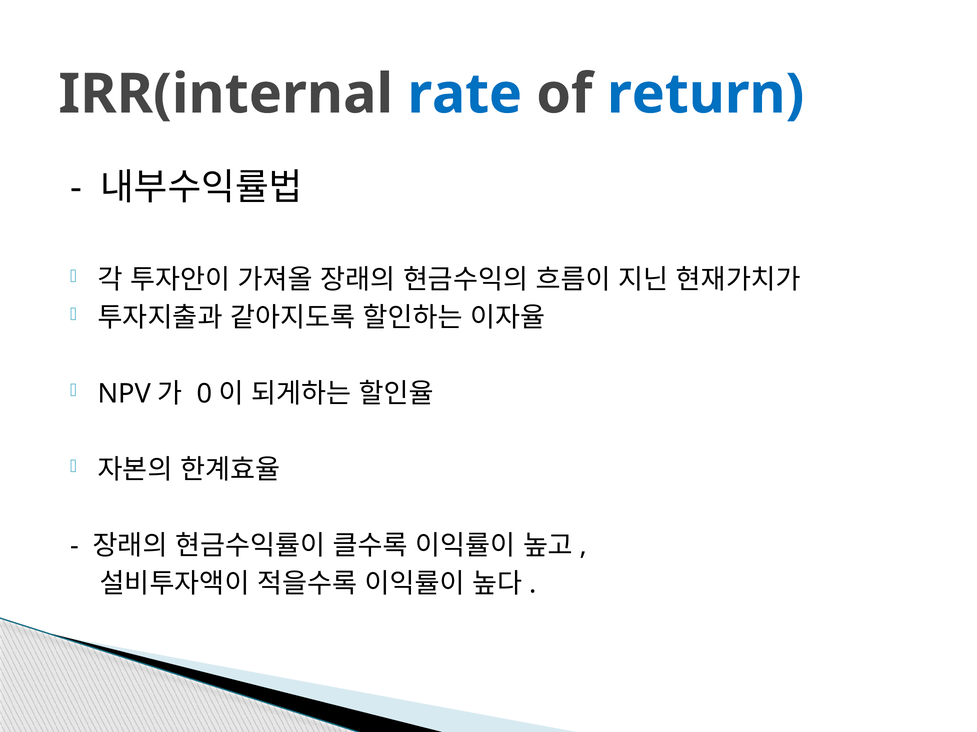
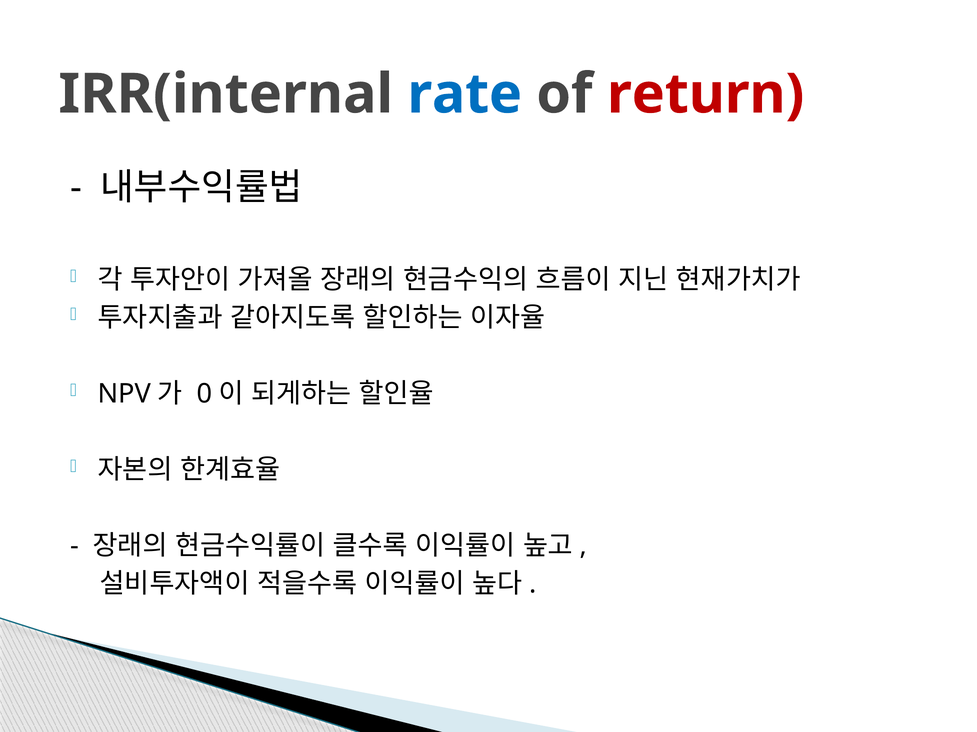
return colour: blue -> red
